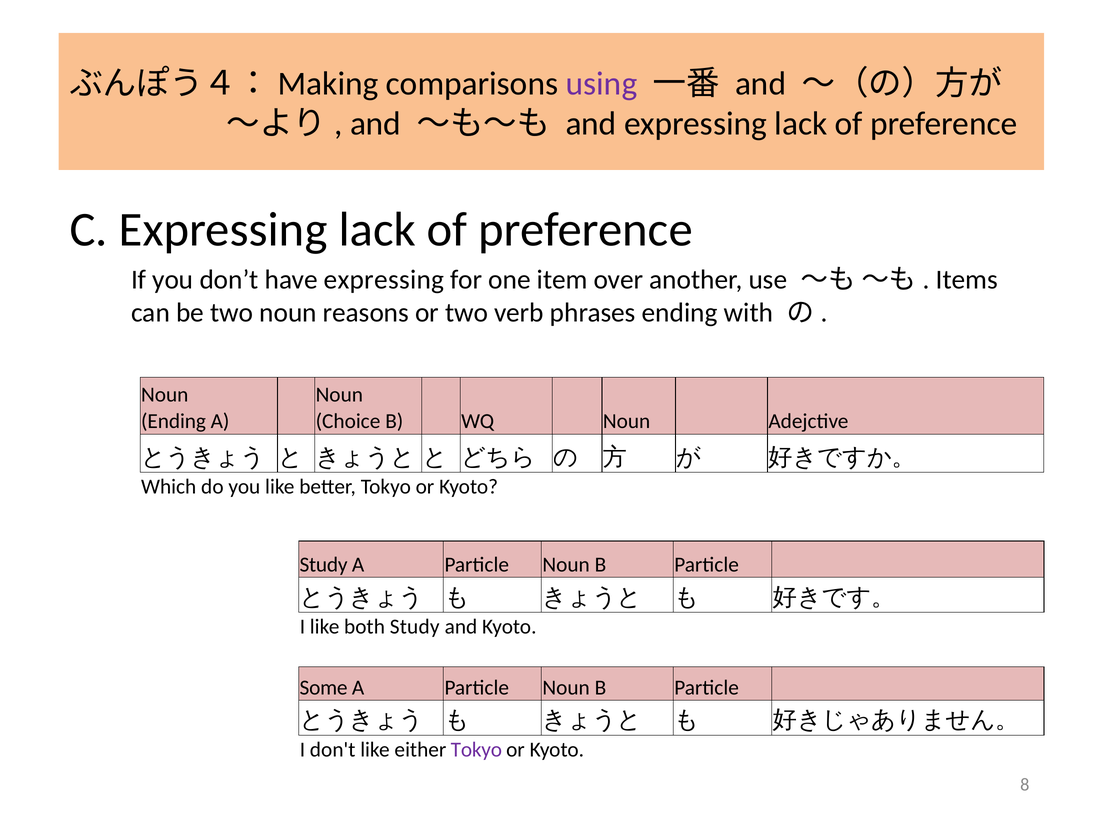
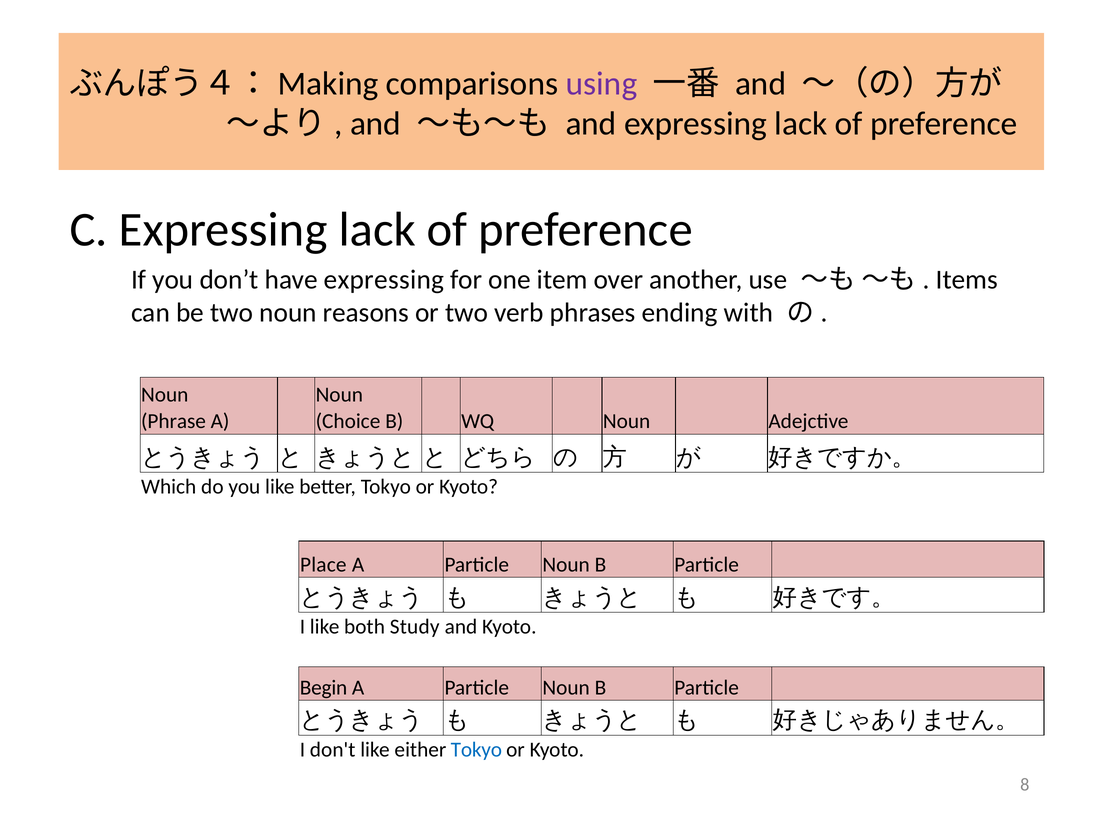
Ending at (174, 421): Ending -> Phrase
Study at (324, 564): Study -> Place
Some: Some -> Begin
Tokyo at (476, 749) colour: purple -> blue
